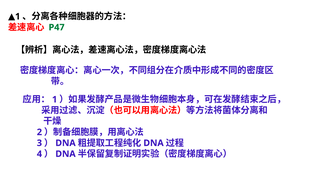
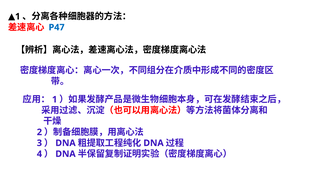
P47 colour: green -> blue
